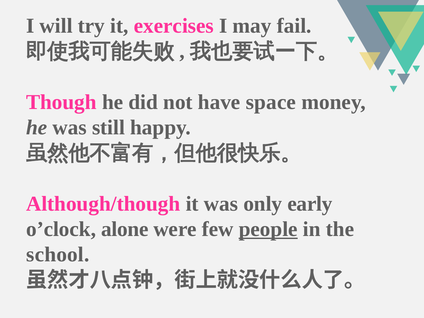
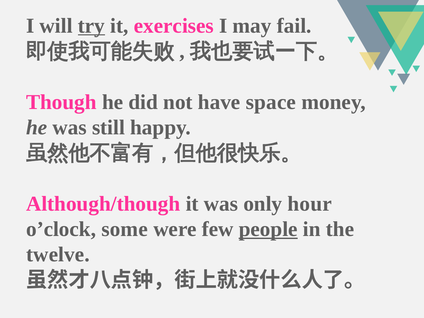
try underline: none -> present
early: early -> hour
alone: alone -> some
school: school -> twelve
